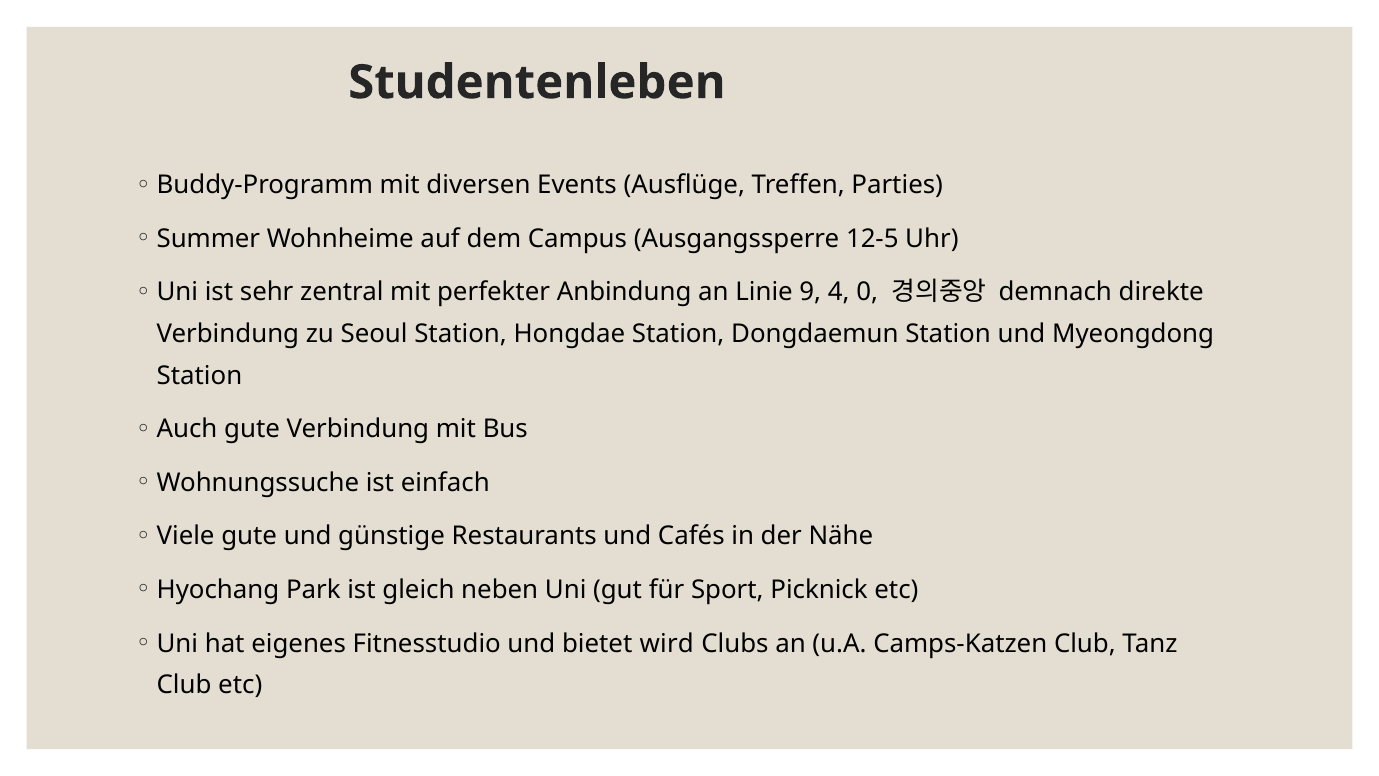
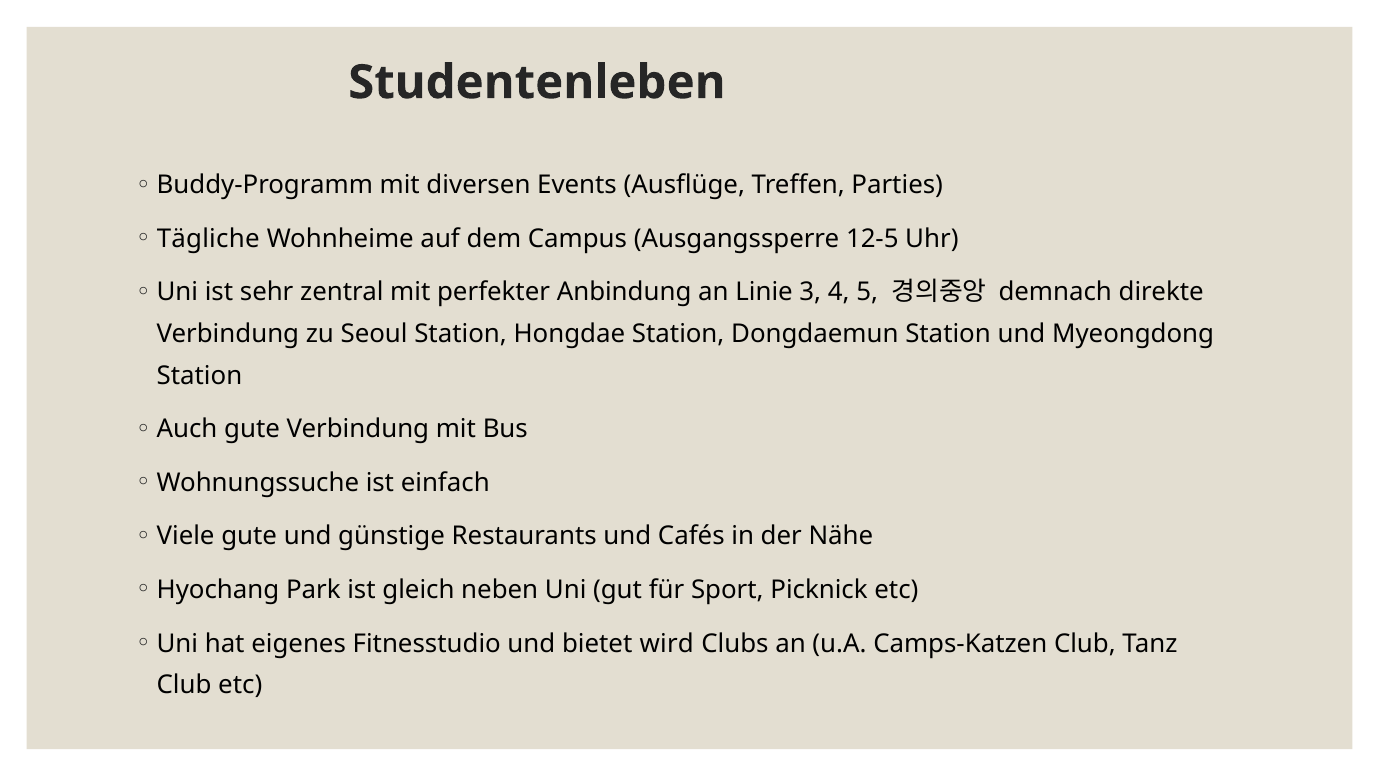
Summer: Summer -> Tägliche
9: 9 -> 3
0: 0 -> 5
